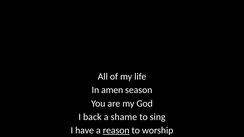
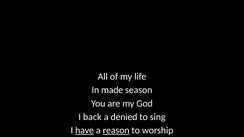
amen: amen -> made
shame: shame -> denied
have underline: none -> present
